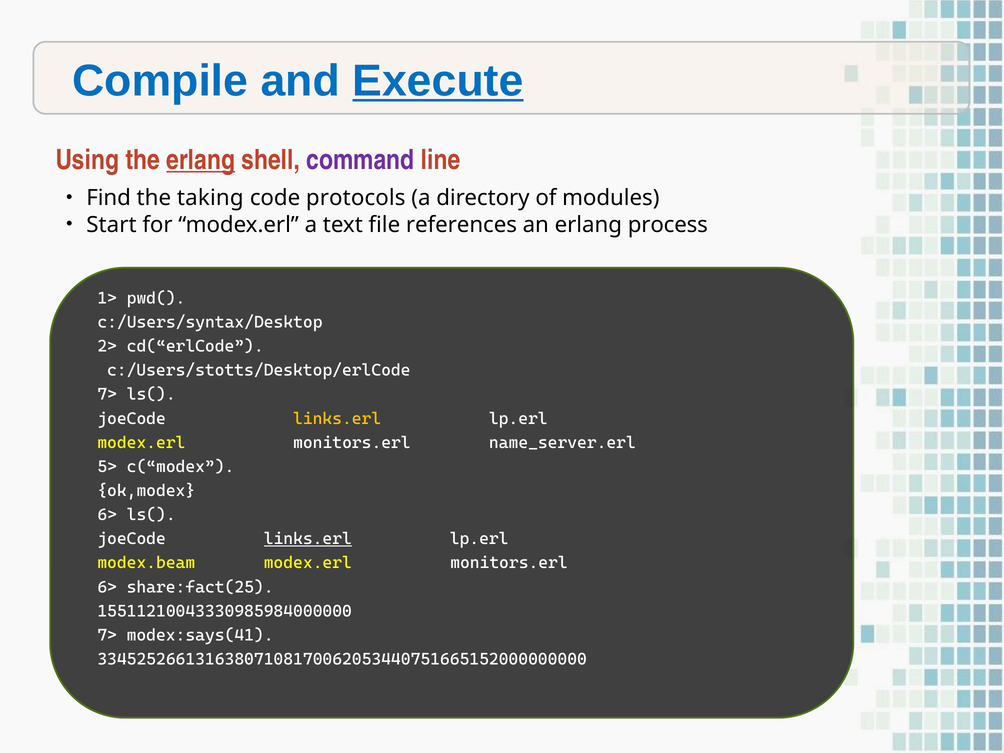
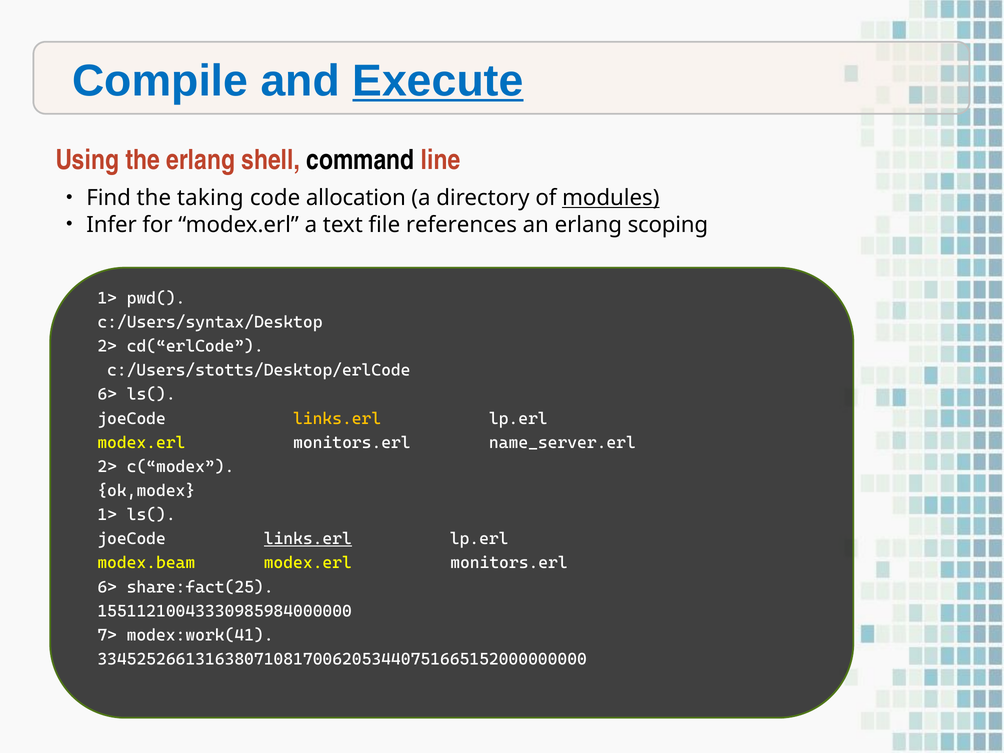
erlang at (201, 160) underline: present -> none
command colour: purple -> black
protocols: protocols -> allocation
modules underline: none -> present
Start: Start -> Infer
process: process -> scoping
7> at (107, 394): 7> -> 6>
5> at (107, 467): 5> -> 2>
6> at (107, 515): 6> -> 1>
modex:says(41: modex:says(41 -> modex:work(41
